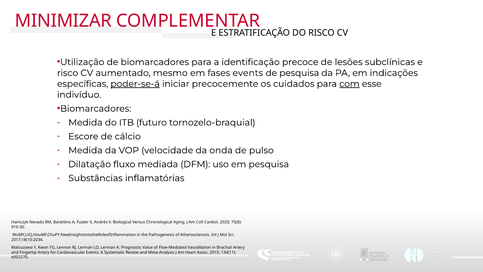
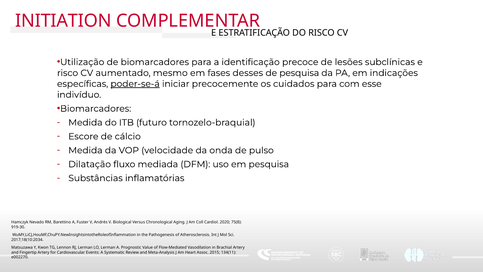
MINIMIZAR: MINIMIZAR -> INITIATION
fases events: events -> desses
com underline: present -> none
